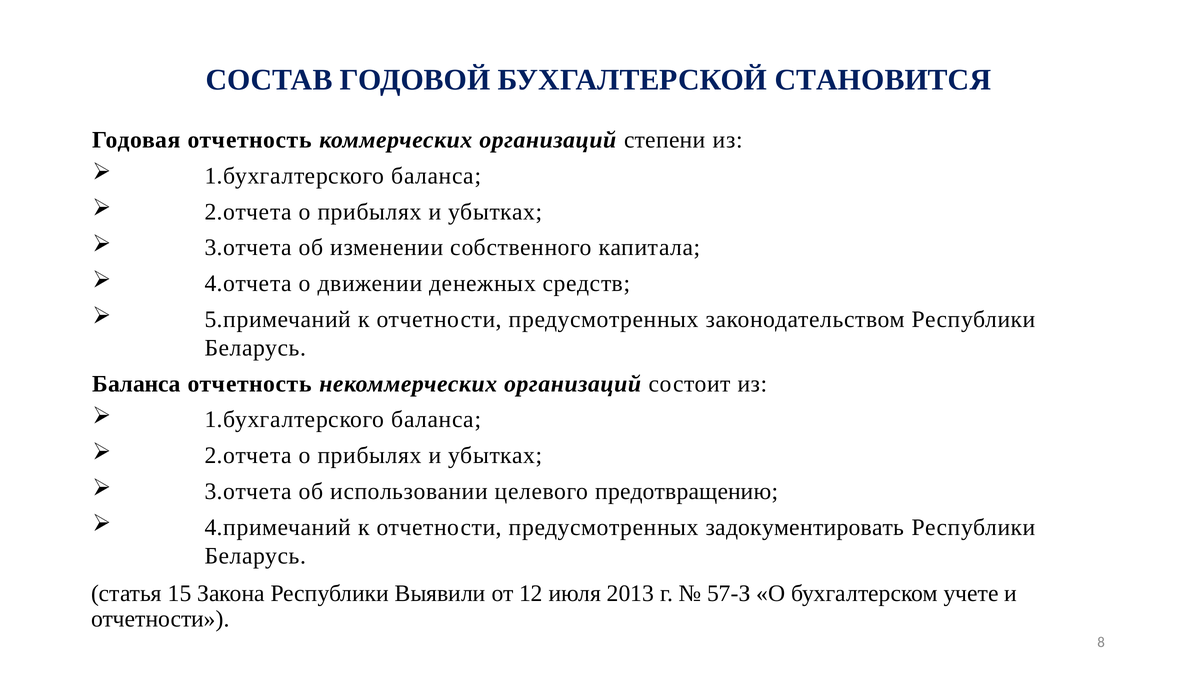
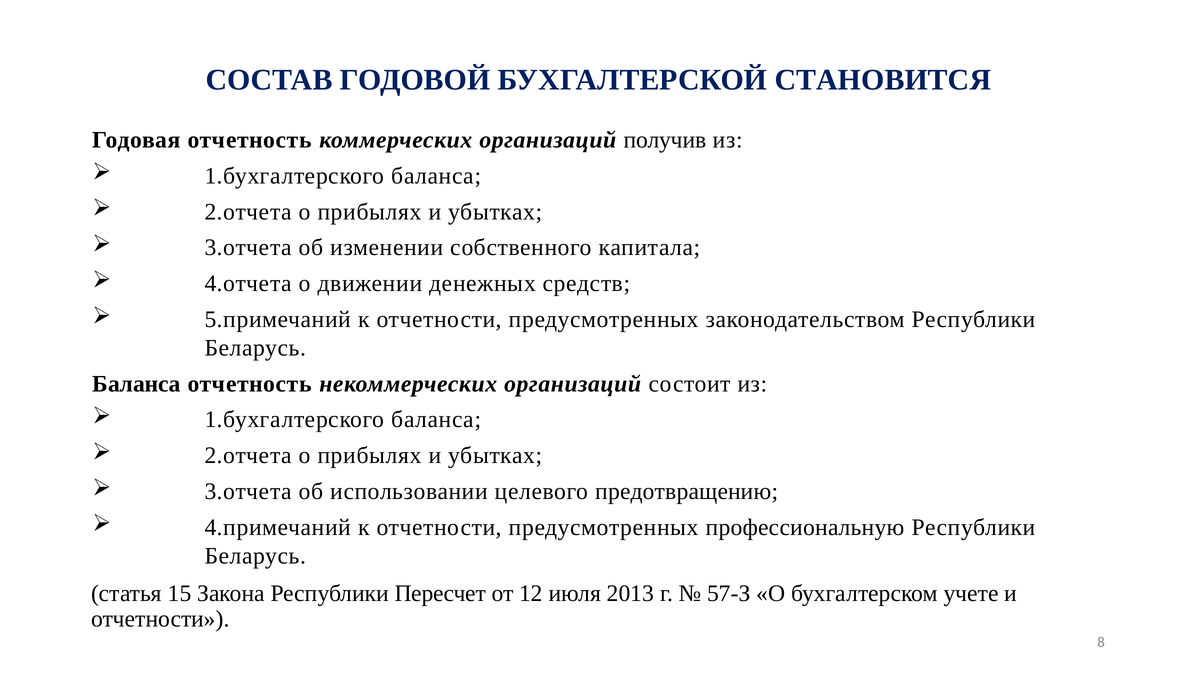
степени: степени -> получив
задокументировать: задокументировать -> профессиональную
Выявили: Выявили -> Пересчет
